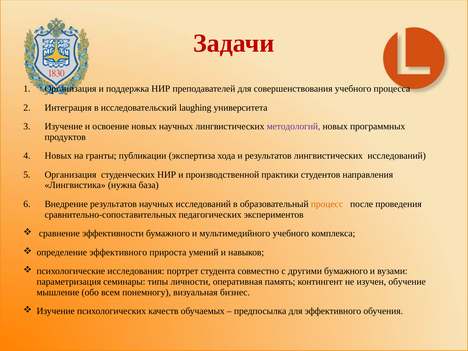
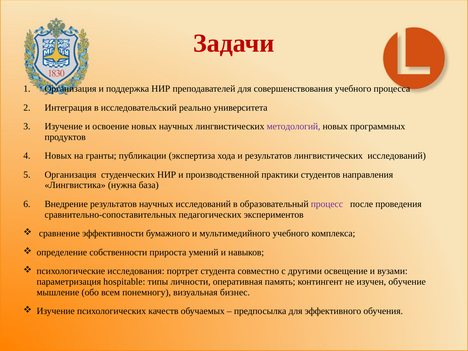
laughing: laughing -> реально
процесс colour: orange -> purple
определение эффективного: эффективного -> собственности
другими бумажного: бумажного -> освещение
семинары: семинары -> hospitable
